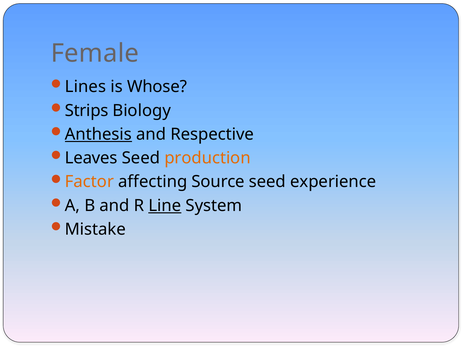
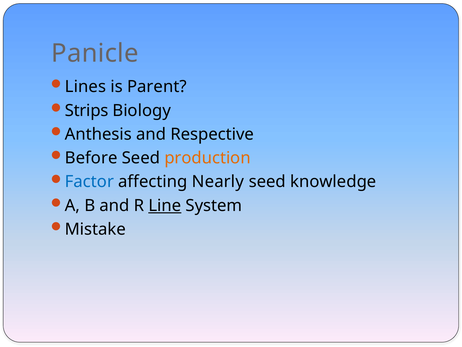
Female: Female -> Panicle
Whose: Whose -> Parent
Anthesis underline: present -> none
Leaves: Leaves -> Before
Factor colour: orange -> blue
Source: Source -> Nearly
experience: experience -> knowledge
